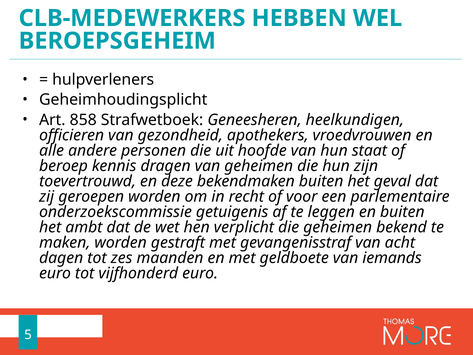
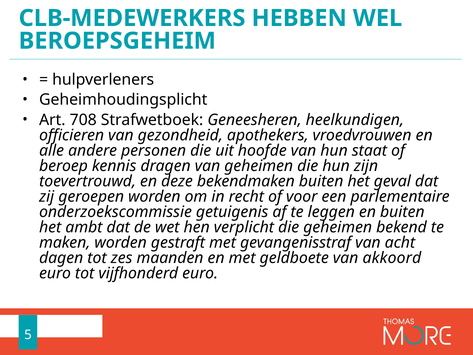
858: 858 -> 708
iemands: iemands -> akkoord
